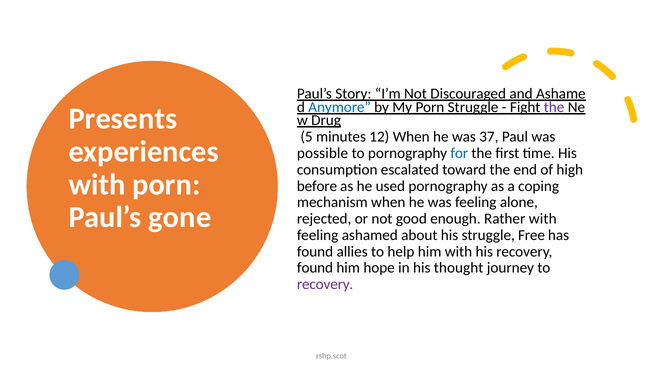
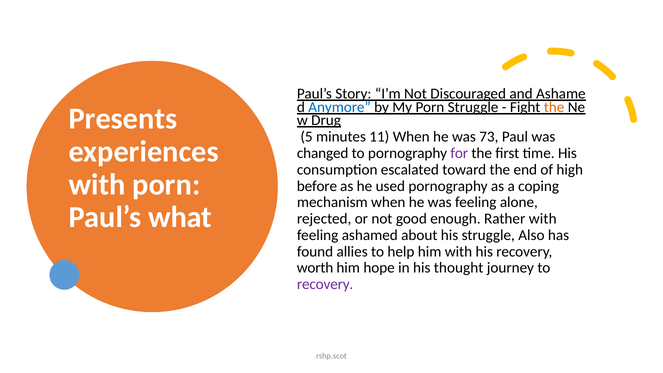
the at (554, 107) colour: purple -> orange
12: 12 -> 11
37: 37 -> 73
possible: possible -> changed
for colour: blue -> purple
gone: gone -> what
Free: Free -> Also
found at (315, 268): found -> worth
